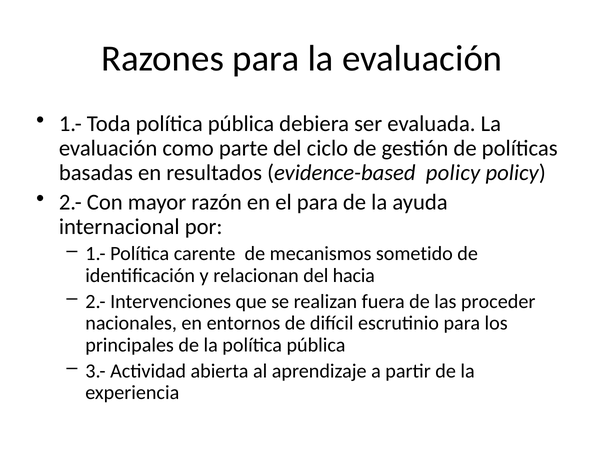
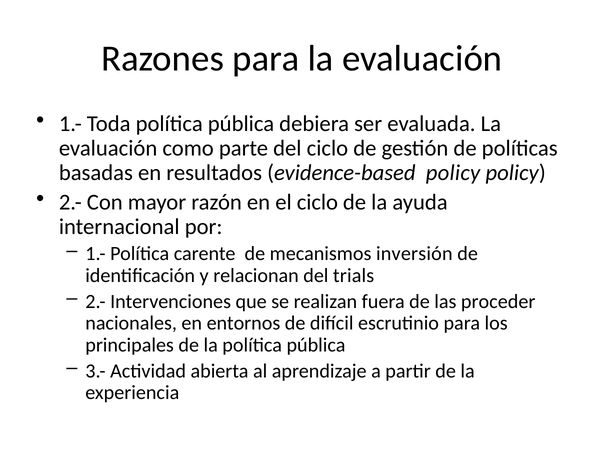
el para: para -> ciclo
sometido: sometido -> inversión
hacia: hacia -> trials
